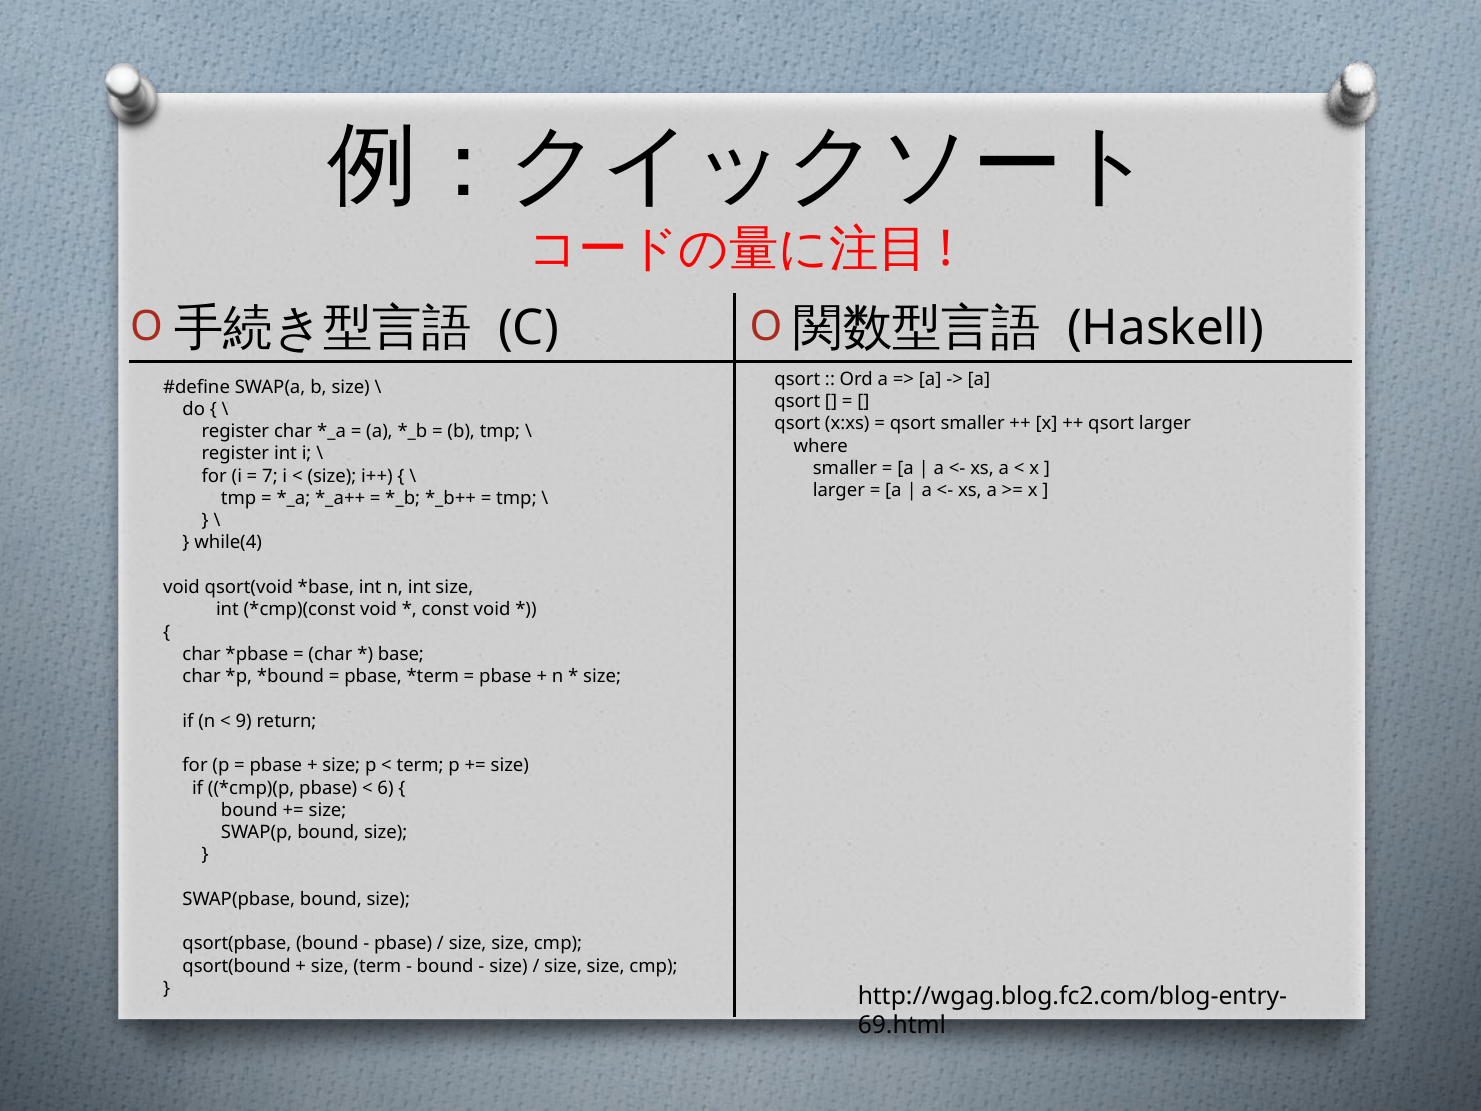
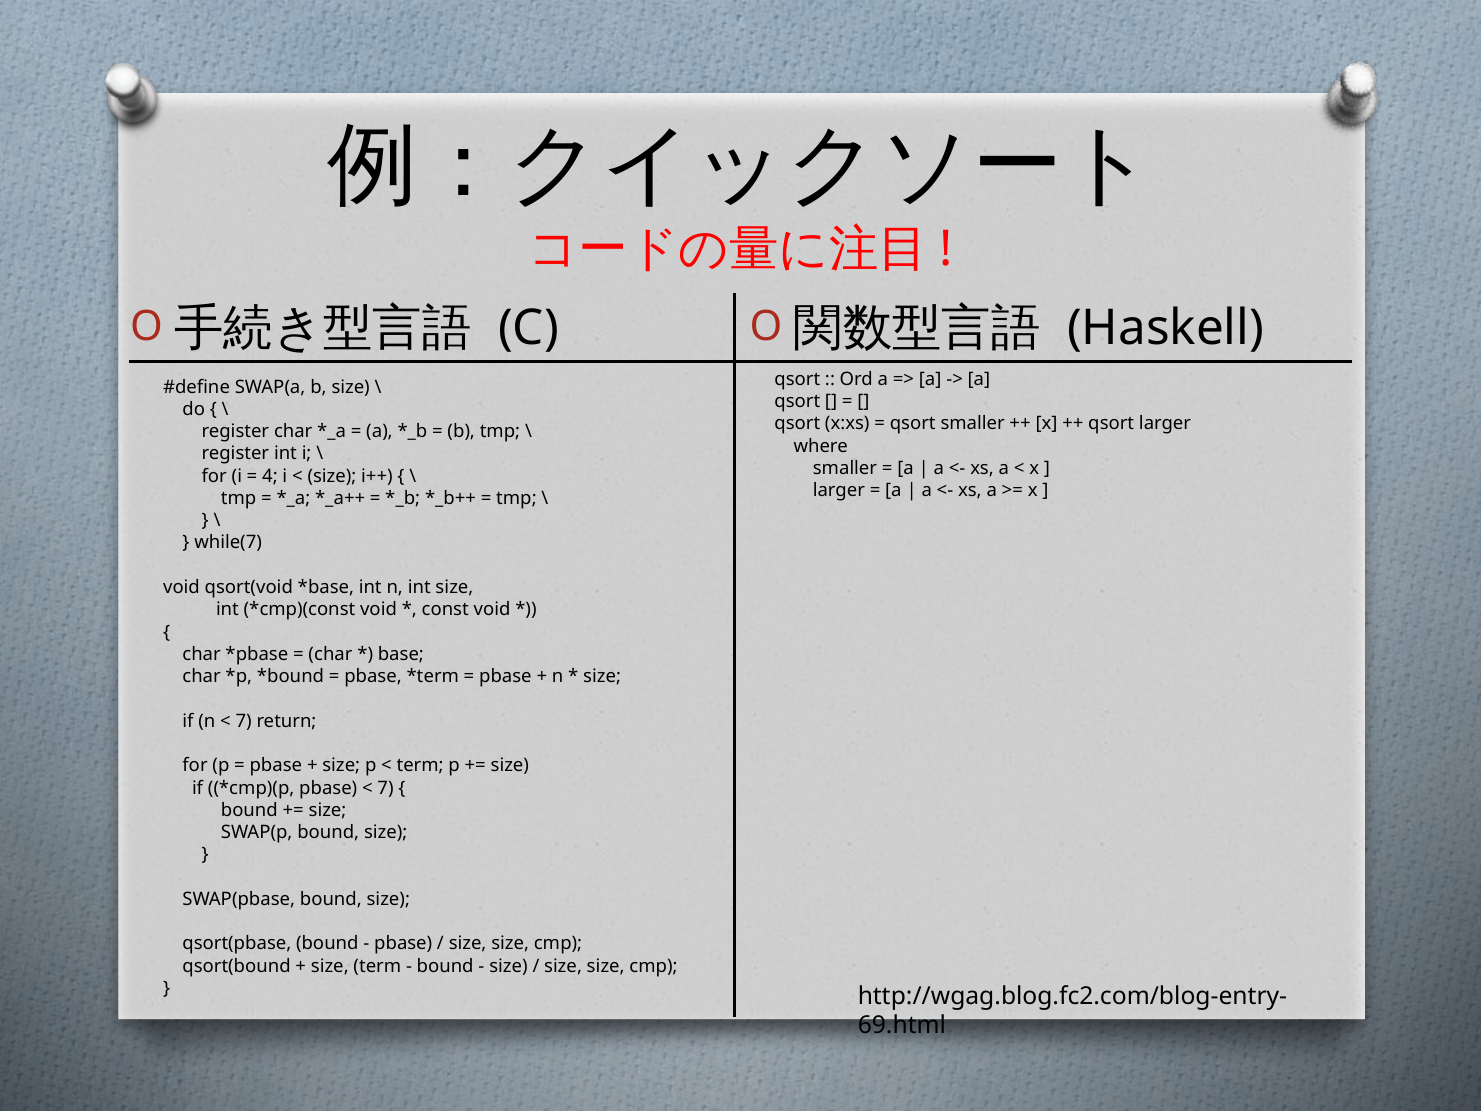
7: 7 -> 4
while(4: while(4 -> while(7
9 at (244, 721): 9 -> 7
6 at (385, 788): 6 -> 7
